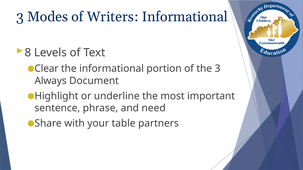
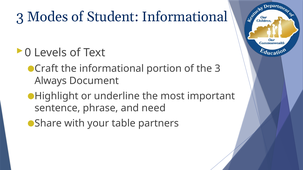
Writers: Writers -> Student
8: 8 -> 0
Clear: Clear -> Craft
